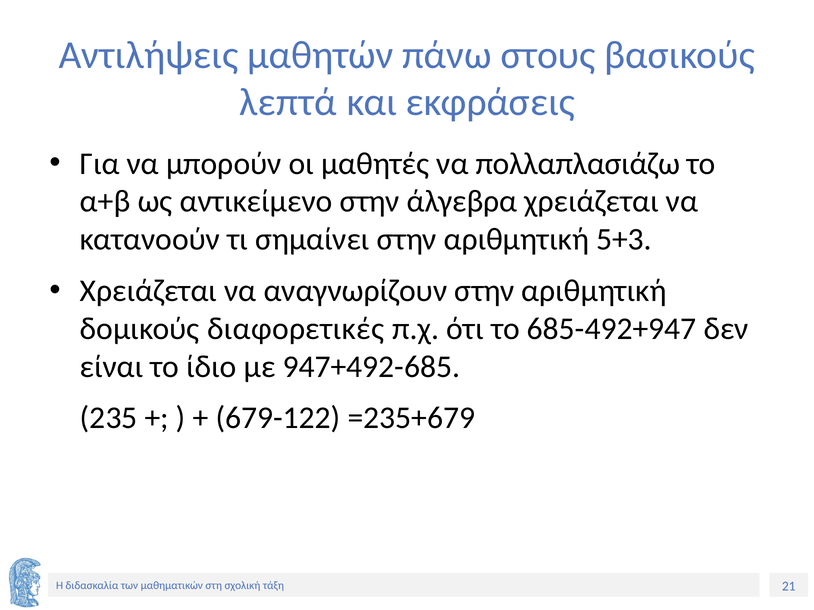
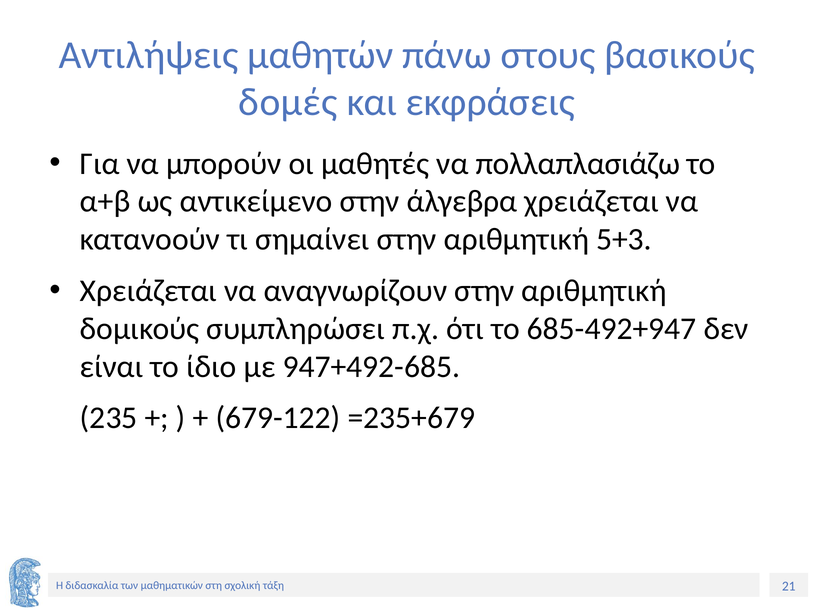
λεπτά: λεπτά -> δομές
διαφορετικές: διαφορετικές -> συμπληρώσει
